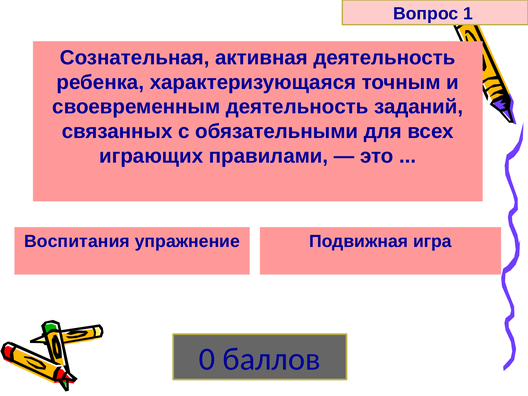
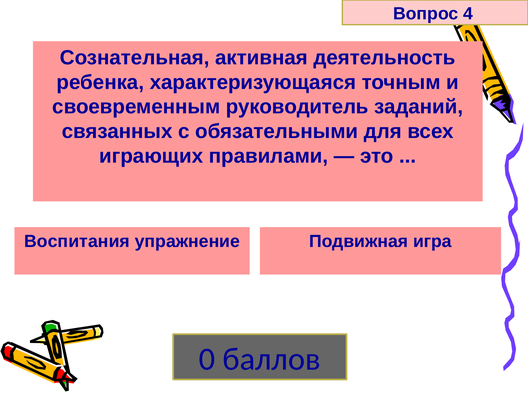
1: 1 -> 4
своевременным деятельность: деятельность -> руководитель
